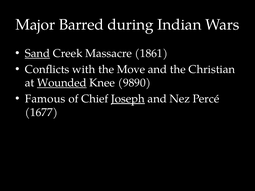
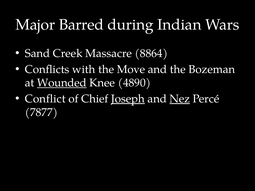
Sand underline: present -> none
1861: 1861 -> 8864
Christian: Christian -> Bozeman
9890: 9890 -> 4890
Famous: Famous -> Conflict
Nez underline: none -> present
1677: 1677 -> 7877
